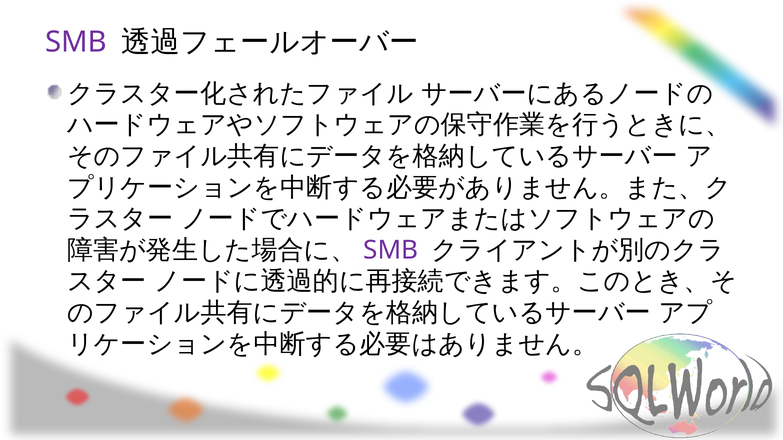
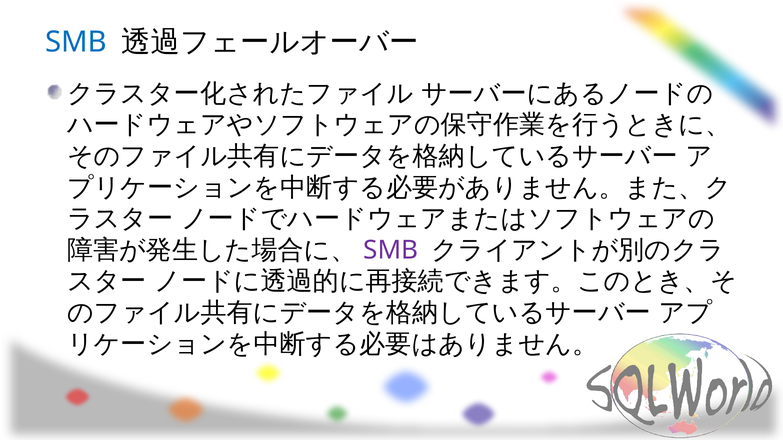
SMB at (76, 42) colour: purple -> blue
